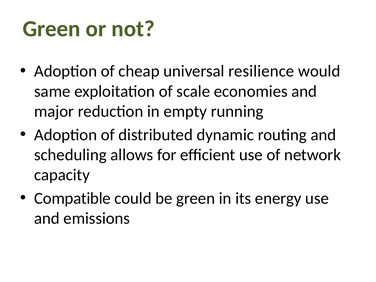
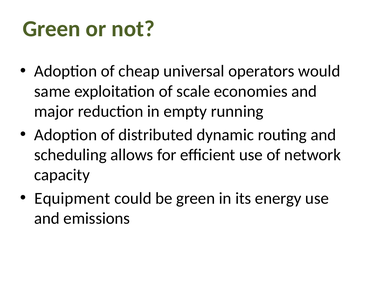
resilience: resilience -> operators
Compatible: Compatible -> Equipment
